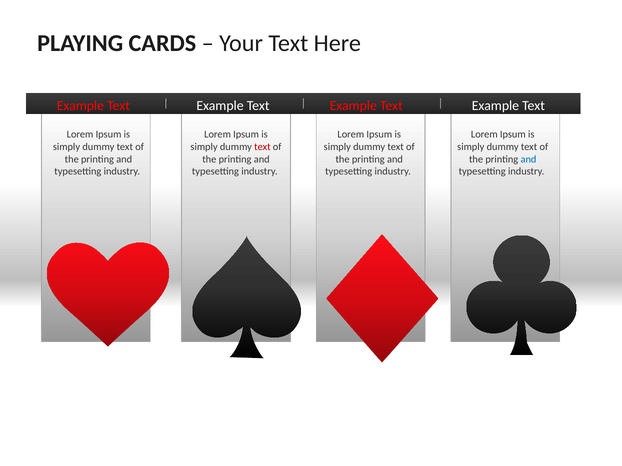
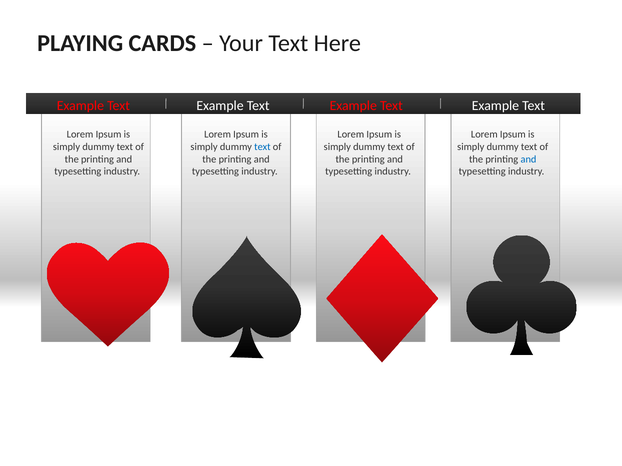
text at (262, 147) colour: red -> blue
